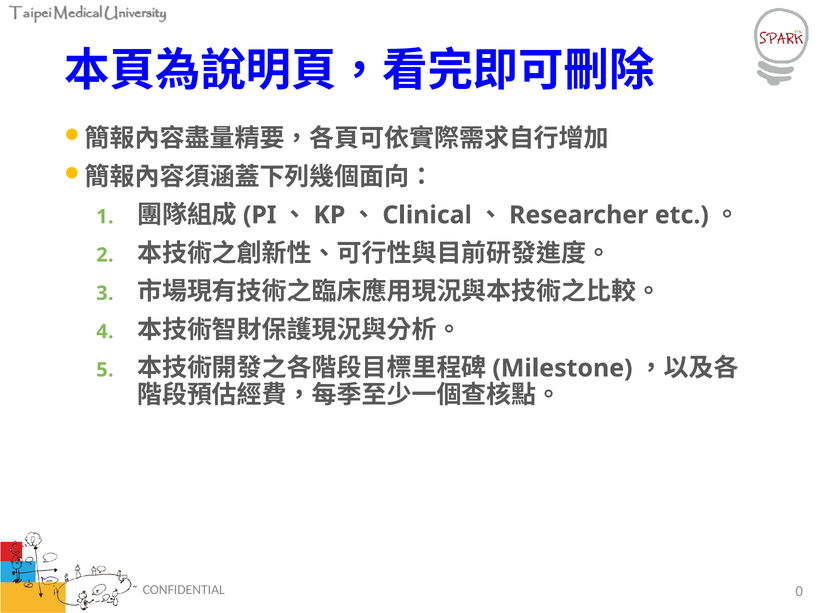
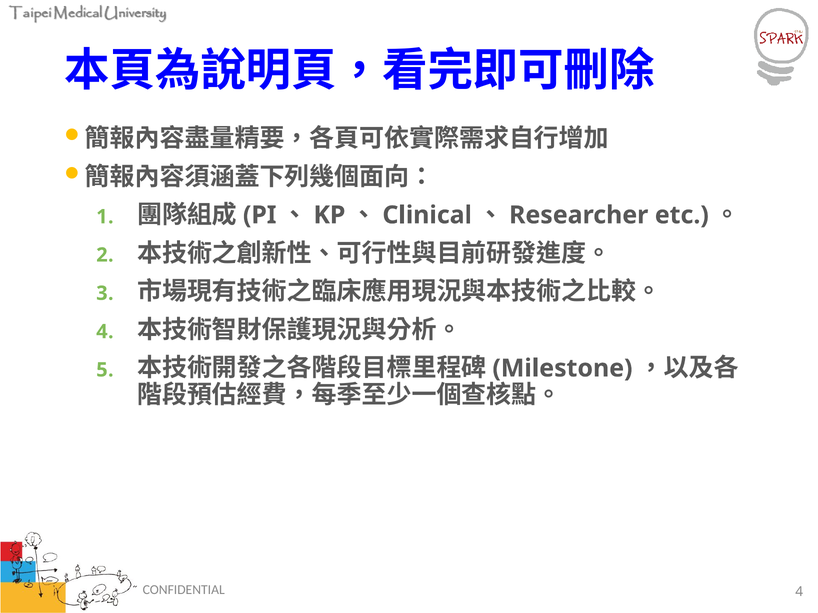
CONFIDENTIAL 0: 0 -> 4
